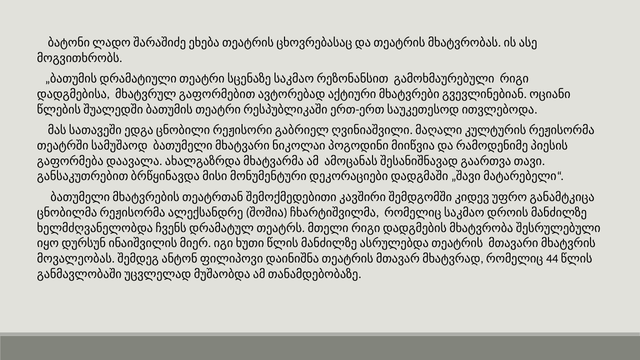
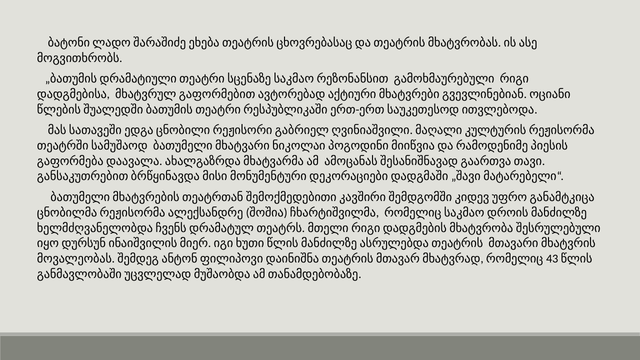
44: 44 -> 43
